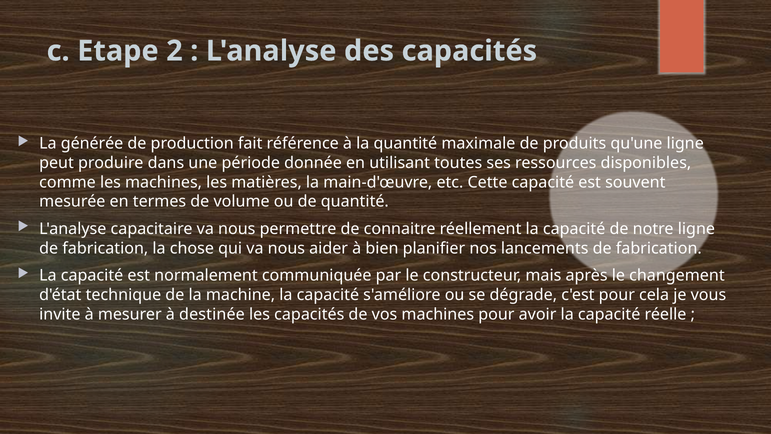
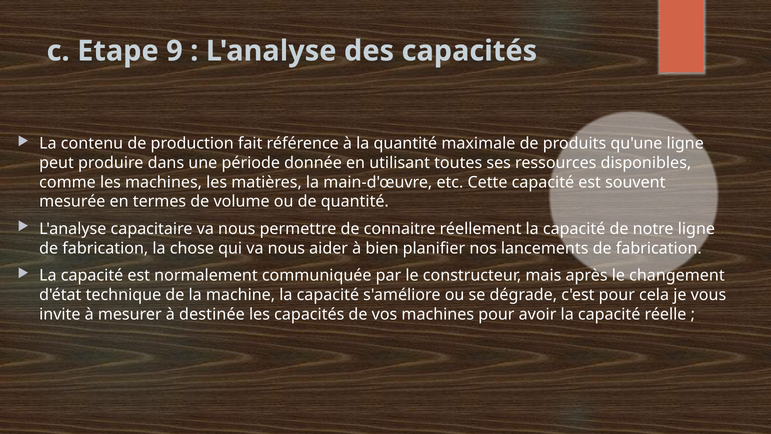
2: 2 -> 9
générée: générée -> contenu
